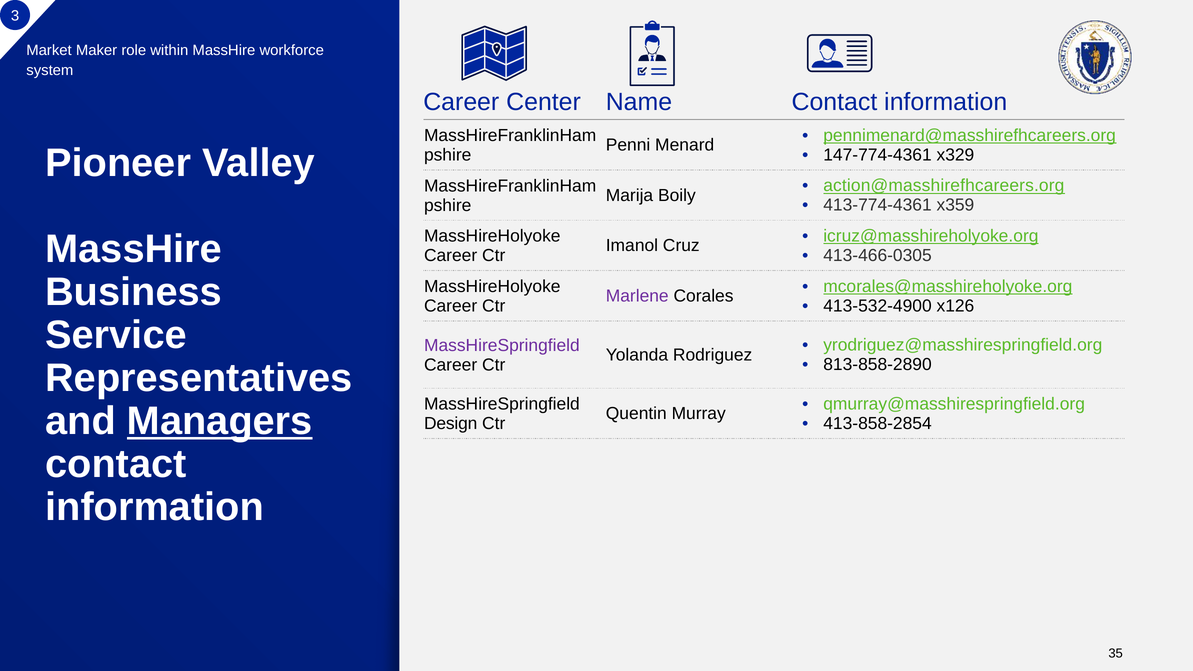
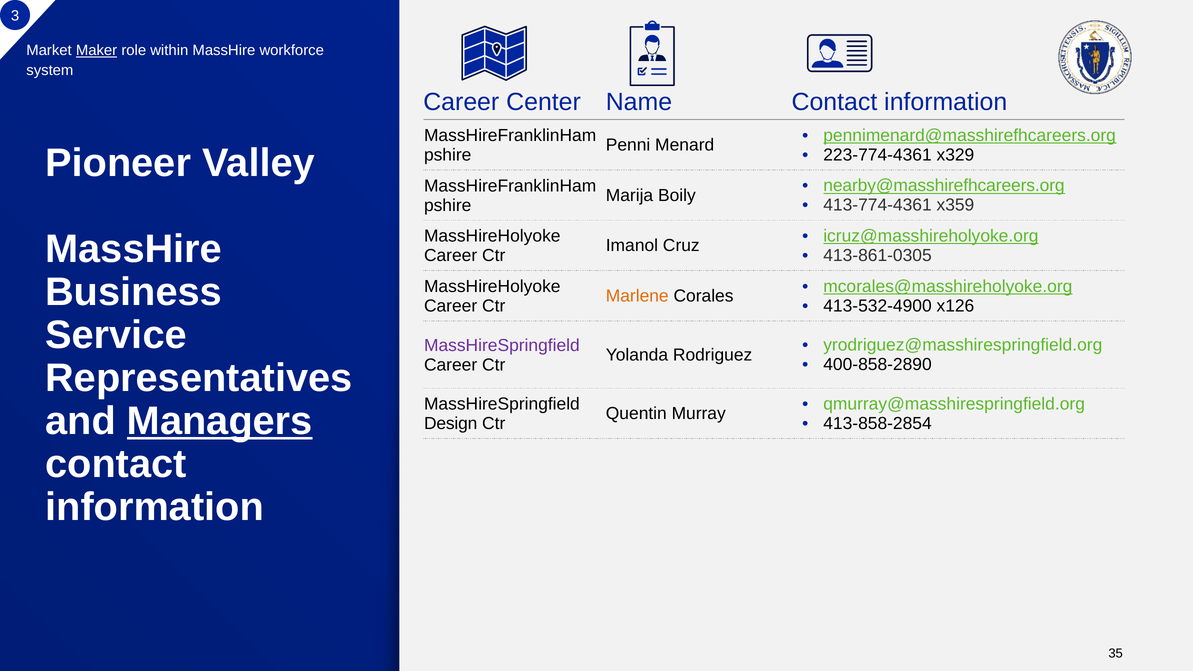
Maker underline: none -> present
147-774-4361: 147-774-4361 -> 223-774-4361
action@masshirefhcareers.org: action@masshirefhcareers.org -> nearby@masshirefhcareers.org
413-466-0305: 413-466-0305 -> 413-861-0305
Marlene colour: purple -> orange
813-858-2890: 813-858-2890 -> 400-858-2890
